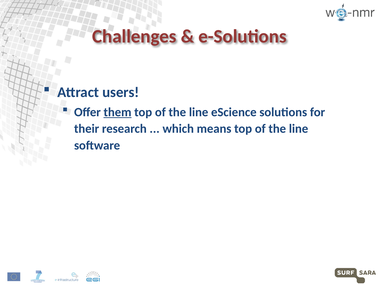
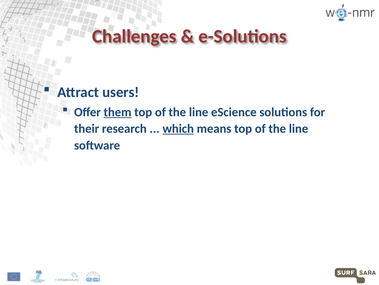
which underline: none -> present
